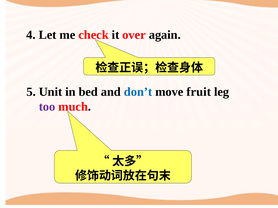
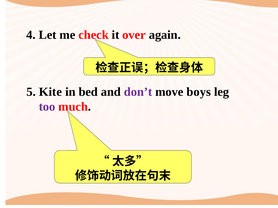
Unit: Unit -> Kite
don’t colour: blue -> purple
fruit: fruit -> boys
